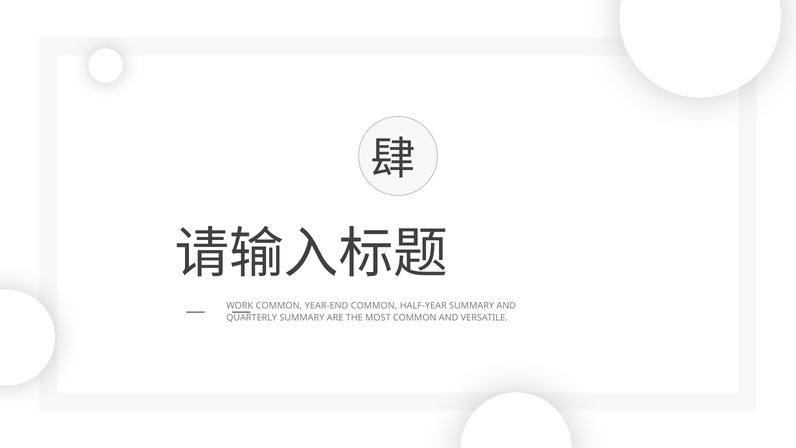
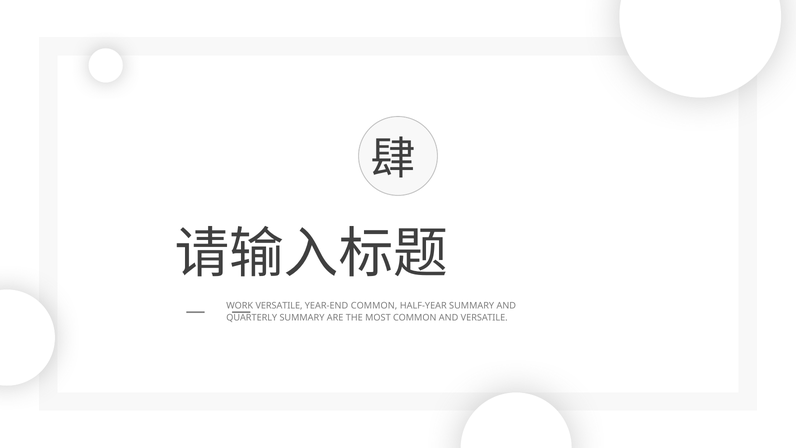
COMMON at (279, 306): COMMON -> VERSATILE
